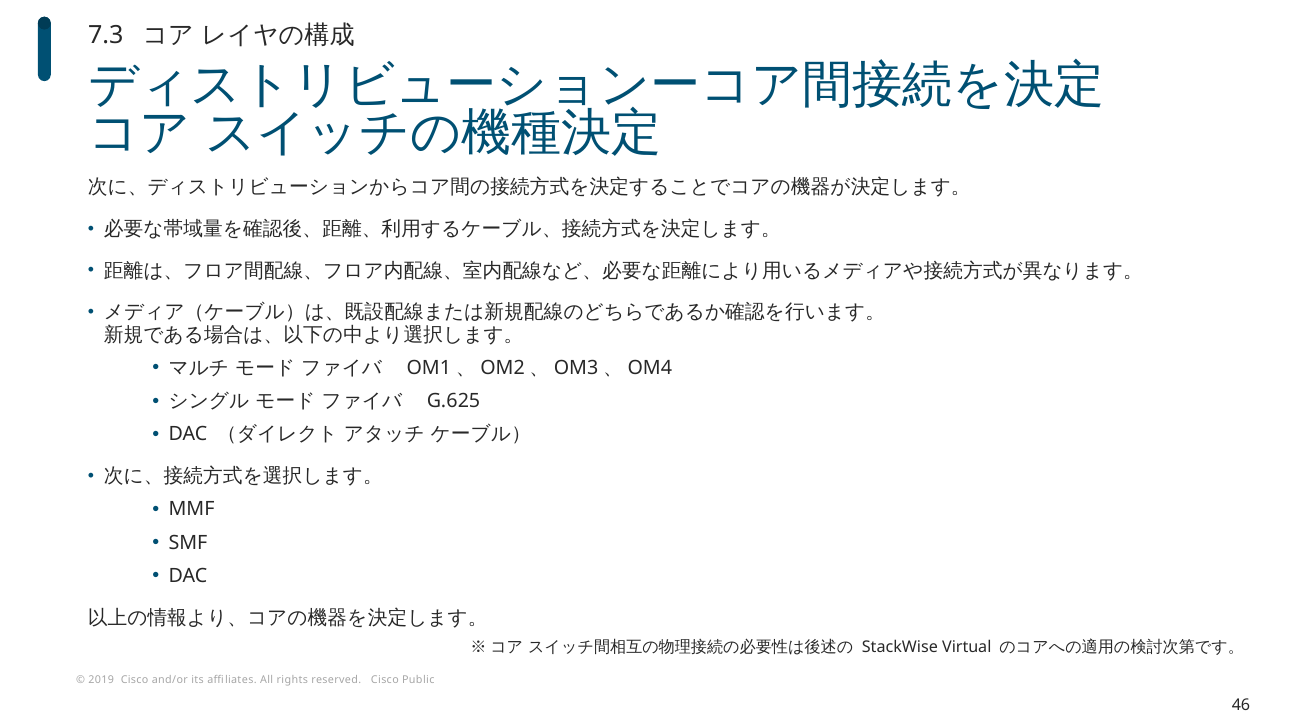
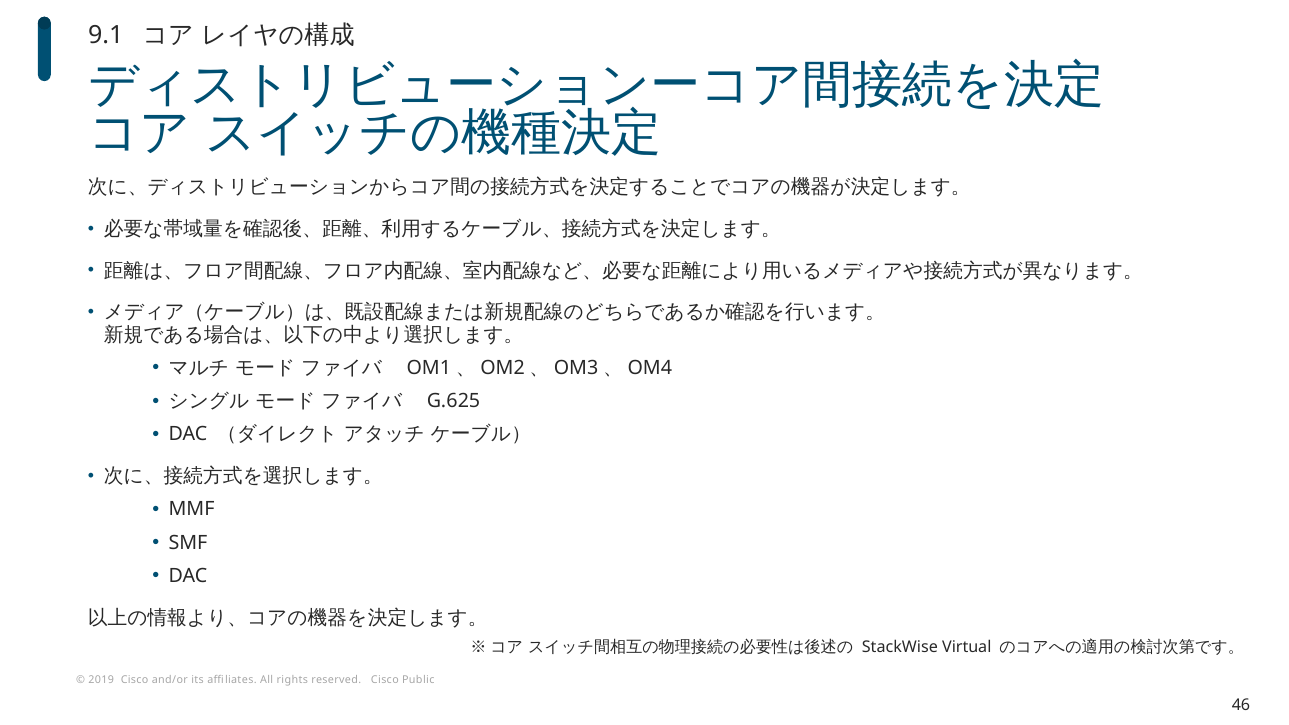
7.3: 7.3 -> 9.1
